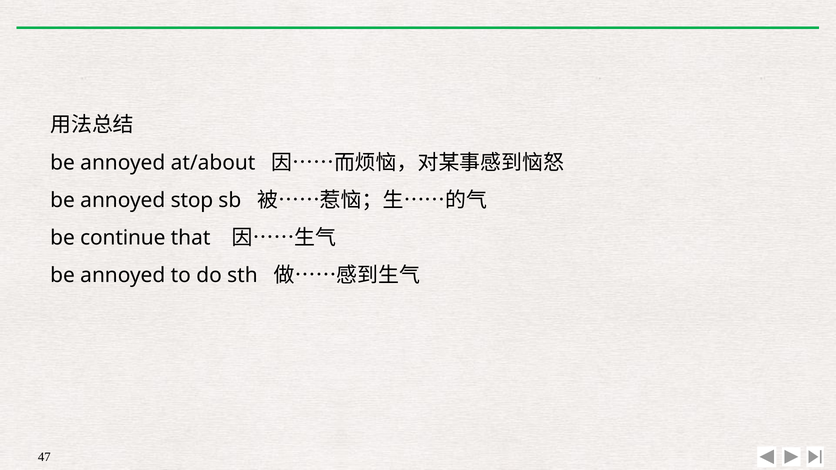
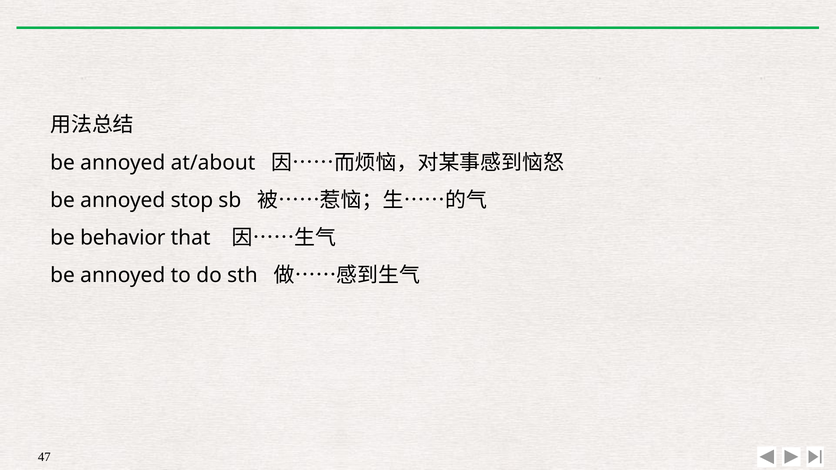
continue: continue -> behavior
